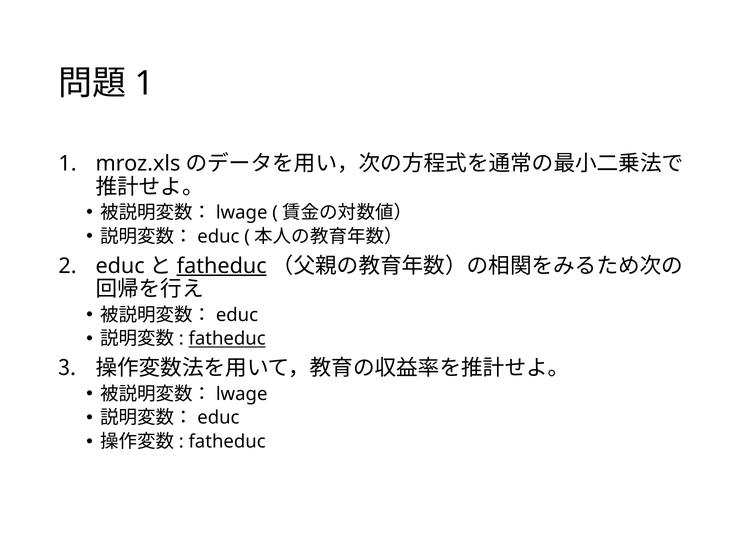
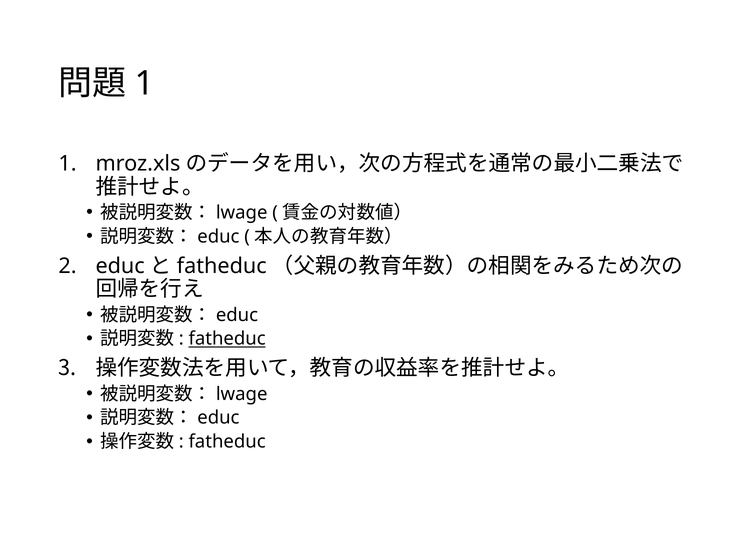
fatheduc at (222, 266) underline: present -> none
